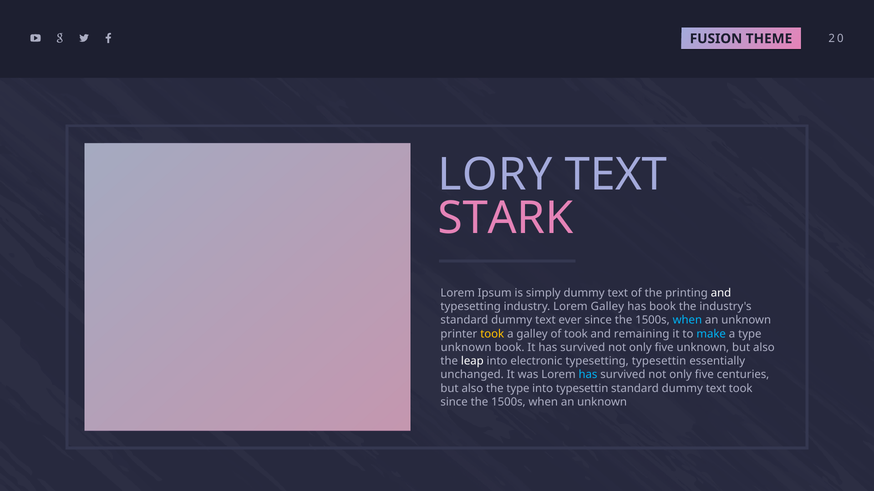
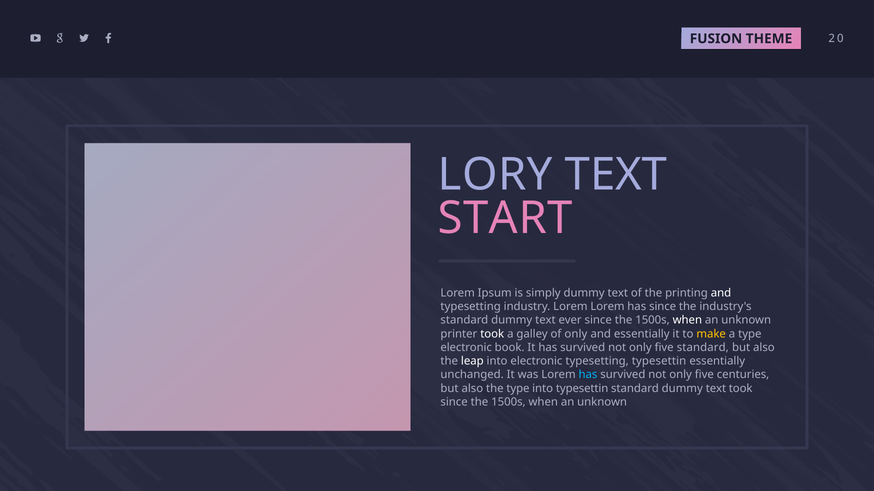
STARK: STARK -> START
Lorem Galley: Galley -> Lorem
has book: book -> since
when at (687, 321) colour: light blue -> white
took at (492, 334) colour: yellow -> white
of took: took -> only
and remaining: remaining -> essentially
make colour: light blue -> yellow
unknown at (466, 348): unknown -> electronic
five unknown: unknown -> standard
